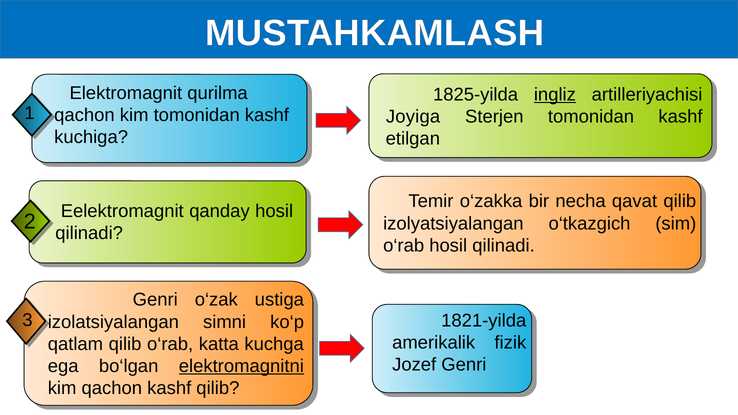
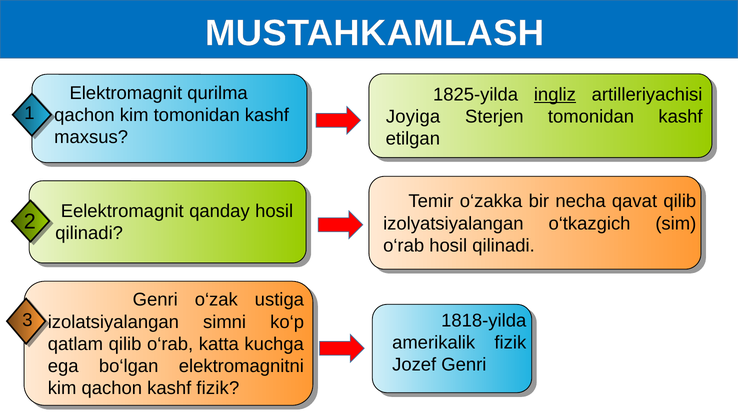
kuchiga: kuchiga -> maxsus
1821-yilda: 1821-yilda -> 1818-yilda
elektromagnitni underline: present -> none
kashf qilib: qilib -> fizik
